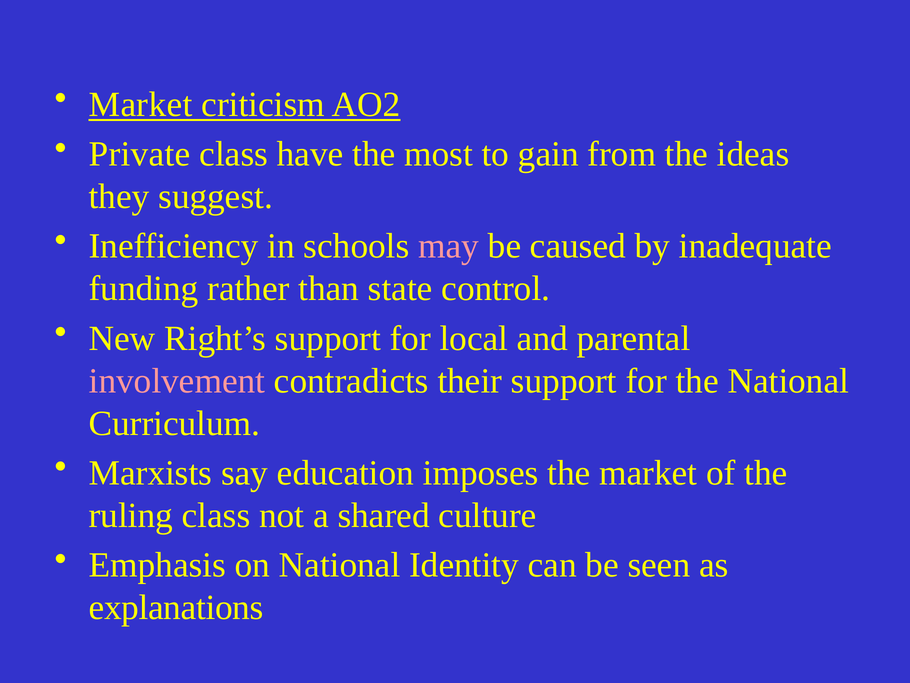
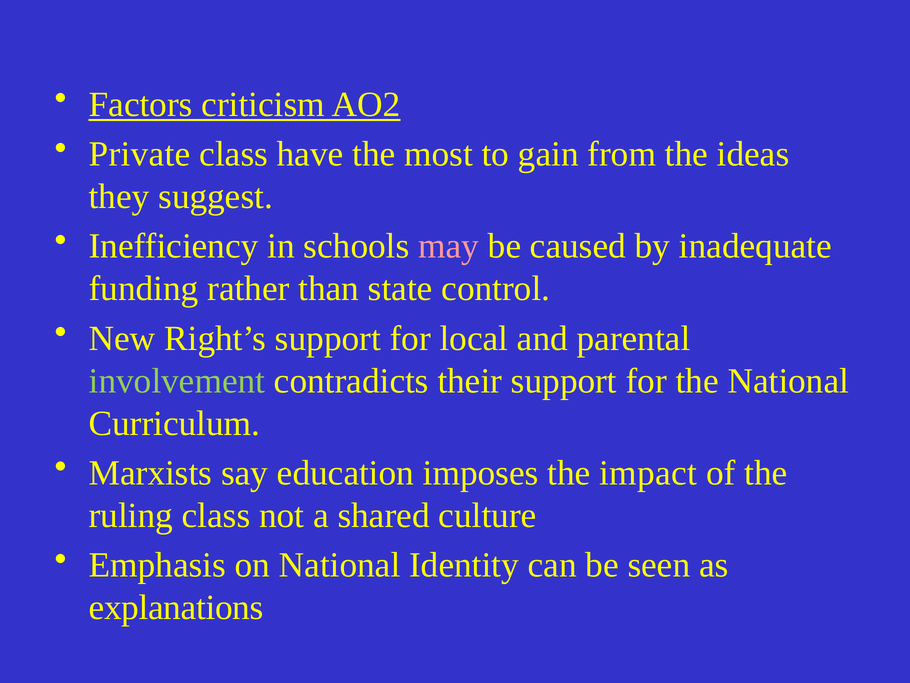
Market at (141, 104): Market -> Factors
involvement colour: pink -> light green
the market: market -> impact
